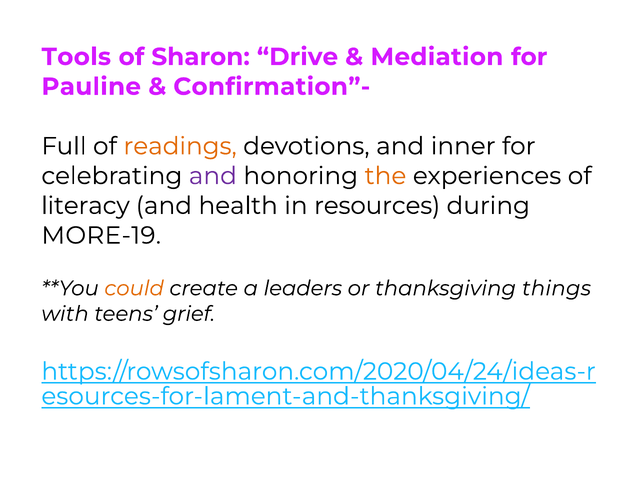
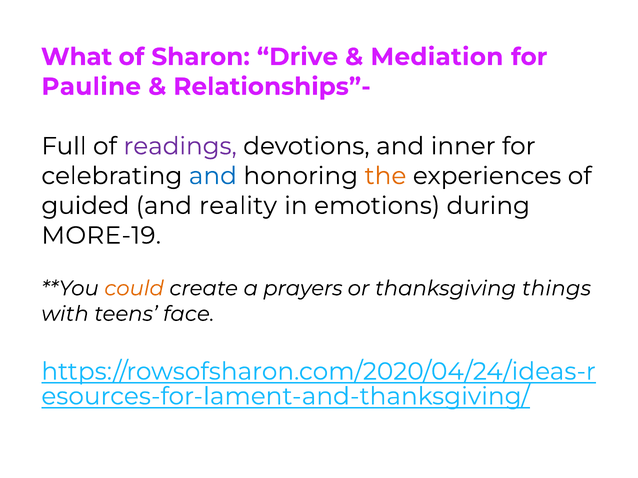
Tools: Tools -> What
Confirmation”-: Confirmation”- -> Relationships”-
readings colour: orange -> purple
and at (213, 176) colour: purple -> blue
literacy: literacy -> guided
health: health -> reality
resources: resources -> emotions
leaders: leaders -> prayers
grief: grief -> face
